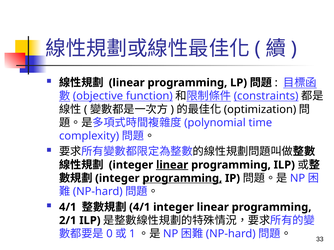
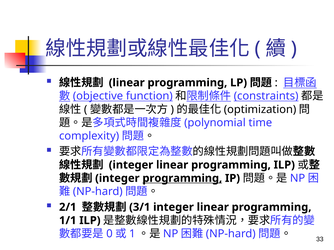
linear at (172, 165) underline: present -> none
4/1 at (68, 208): 4/1 -> 2/1
4/1 at (140, 208): 4/1 -> 3/1
2/1: 2/1 -> 1/1
